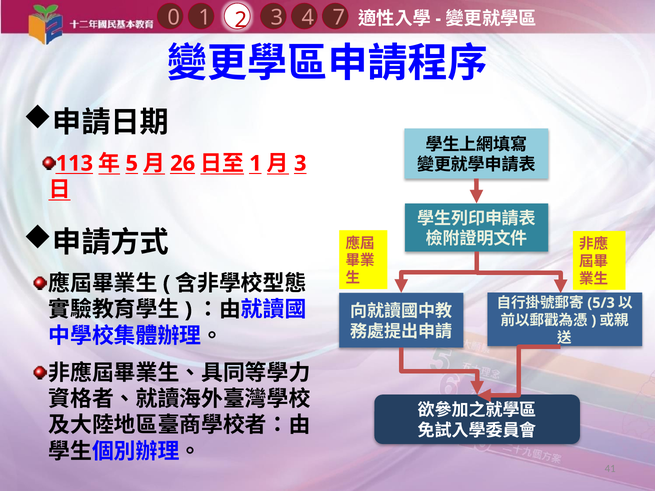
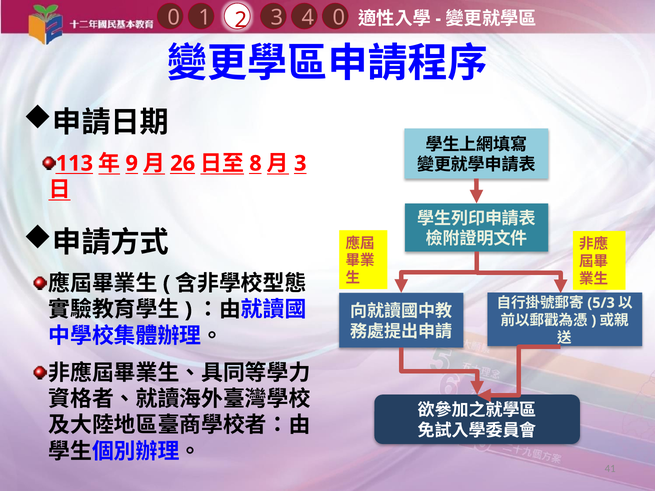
4 7: 7 -> 0
5: 5 -> 9
1 at (255, 164): 1 -> 8
